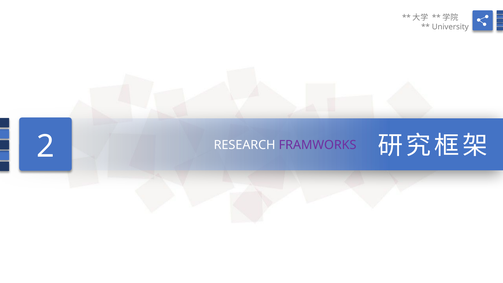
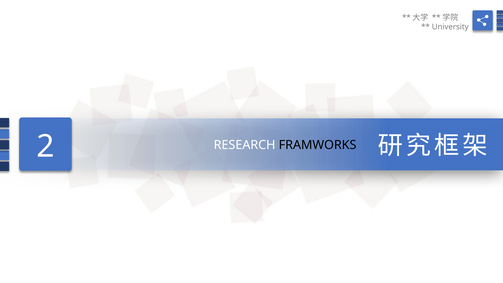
FRAMWORKS colour: purple -> black
